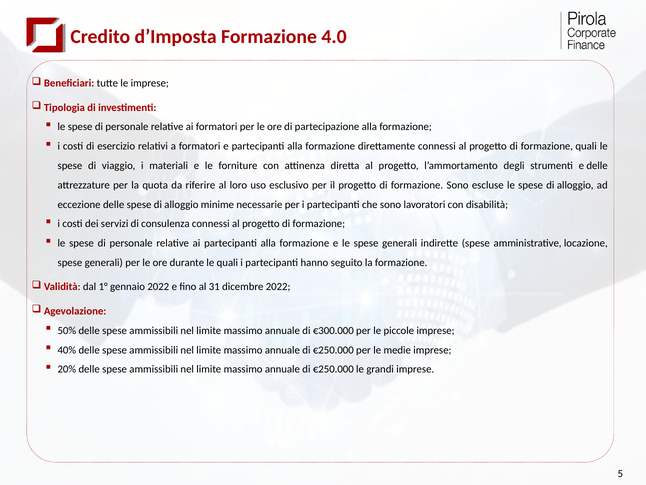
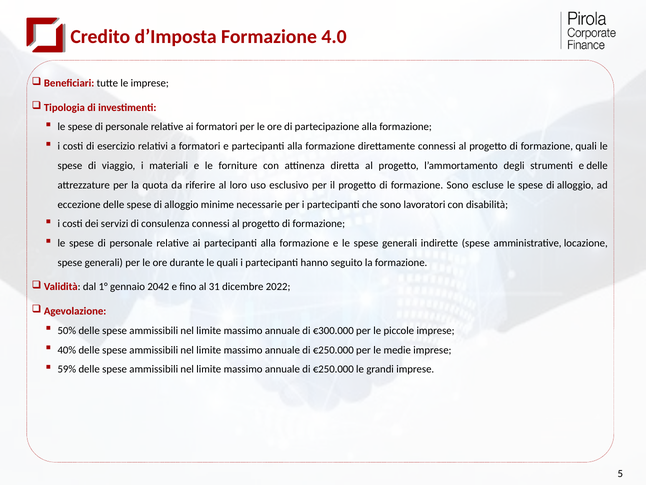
gennaio 2022: 2022 -> 2042
20%: 20% -> 59%
